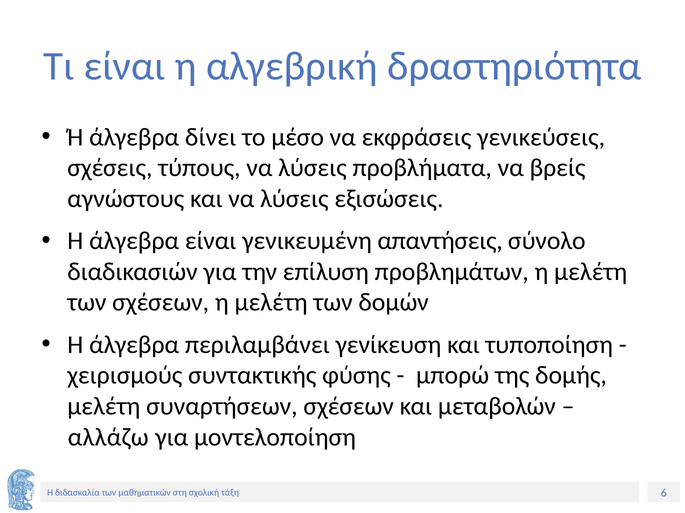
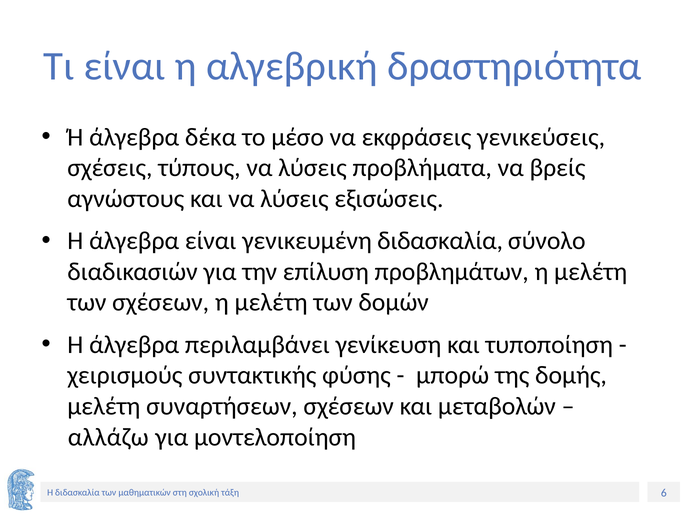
δίνει: δίνει -> δέκα
γενικευμένη απαντήσεις: απαντήσεις -> διδασκαλία
